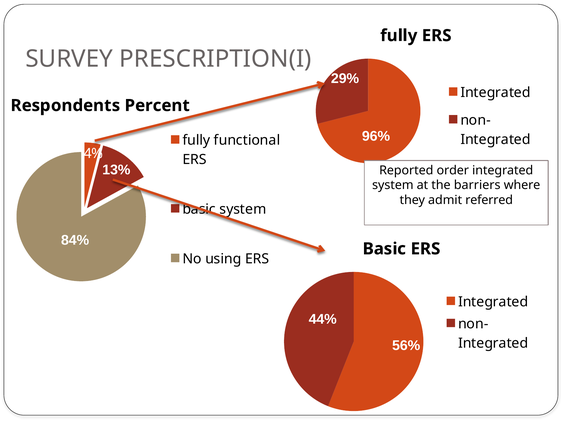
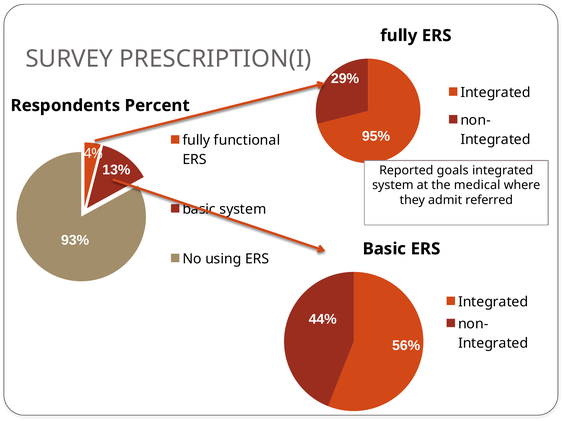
96%: 96% -> 95%
order: order -> goals
barriers: barriers -> medical
84%: 84% -> 93%
